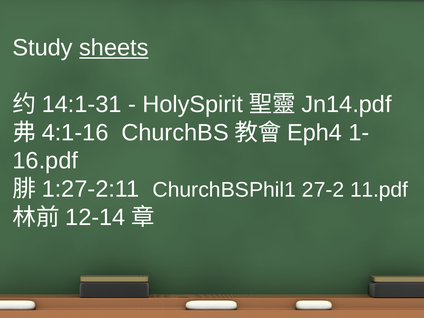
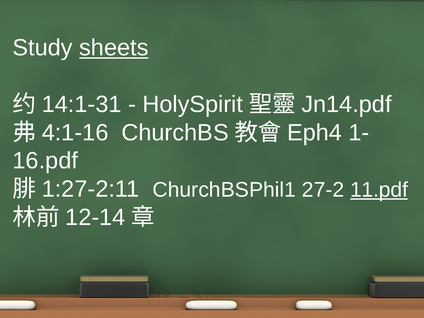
11.pdf underline: none -> present
